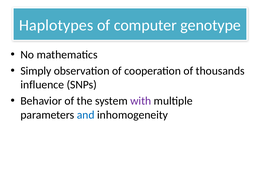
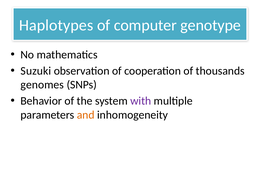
Simply: Simply -> Suzuki
influence: influence -> genomes
and colour: blue -> orange
